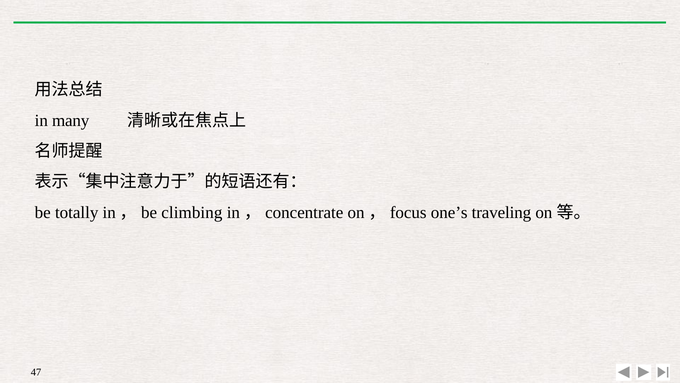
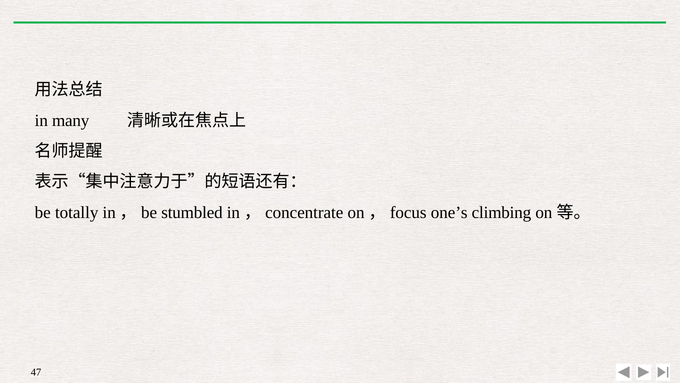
climbing: climbing -> stumbled
traveling: traveling -> climbing
